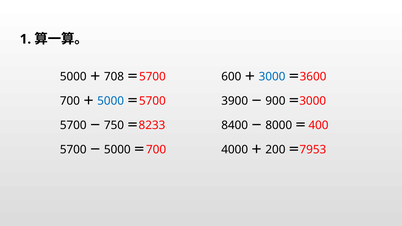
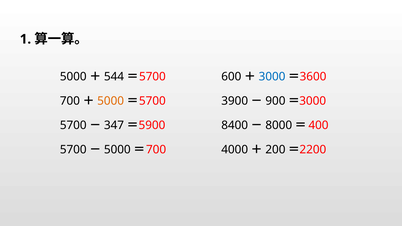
708: 708 -> 544
5000 at (111, 101) colour: blue -> orange
750: 750 -> 347
8233: 8233 -> 5900
7953: 7953 -> 2200
